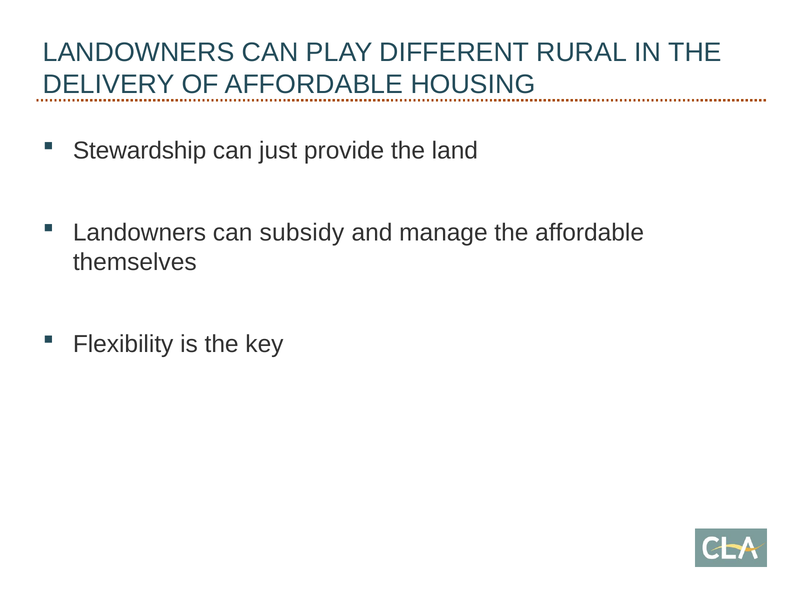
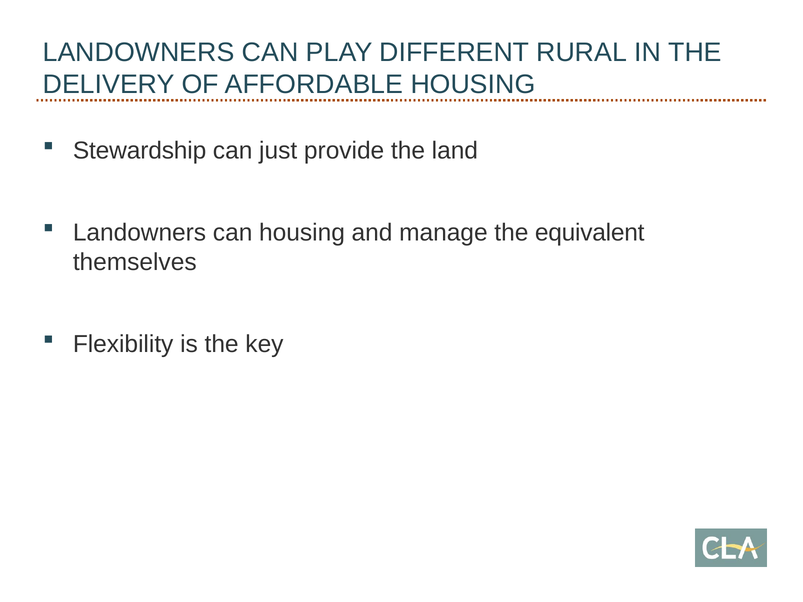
can subsidy: subsidy -> housing
the affordable: affordable -> equivalent
